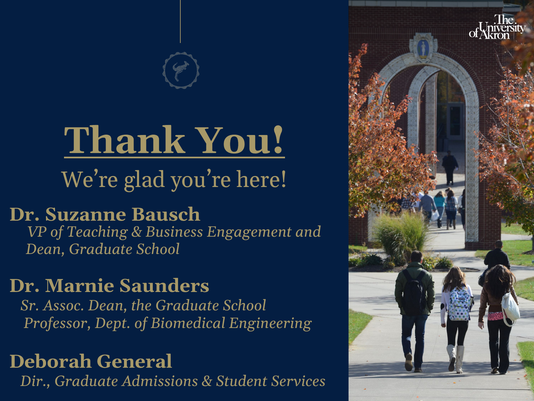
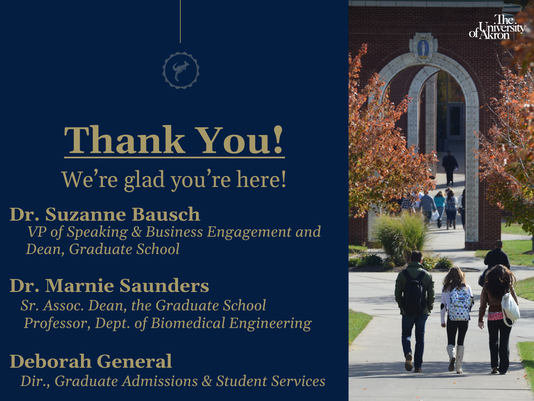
Teaching: Teaching -> Speaking
